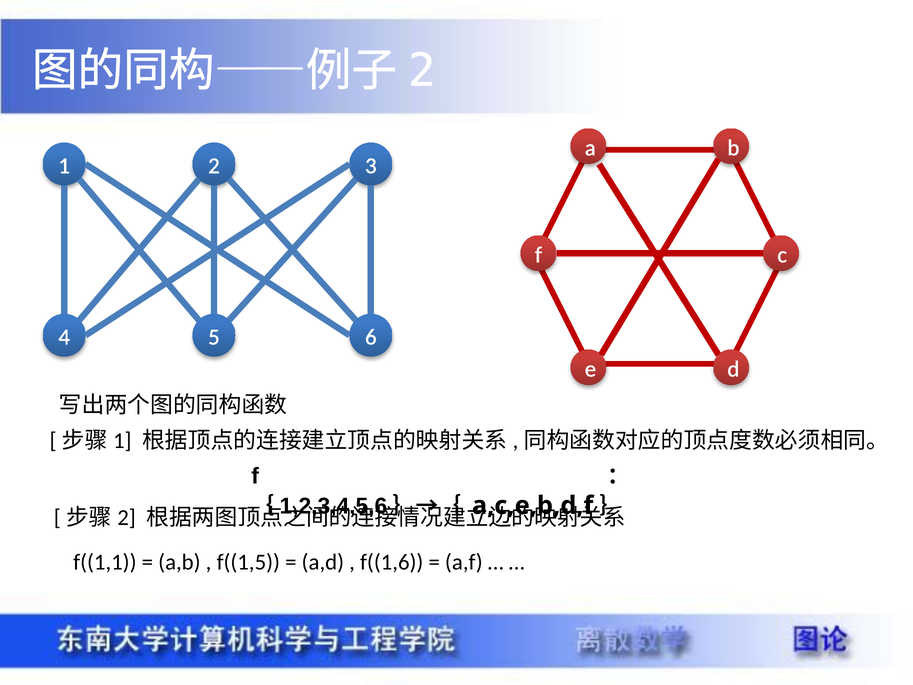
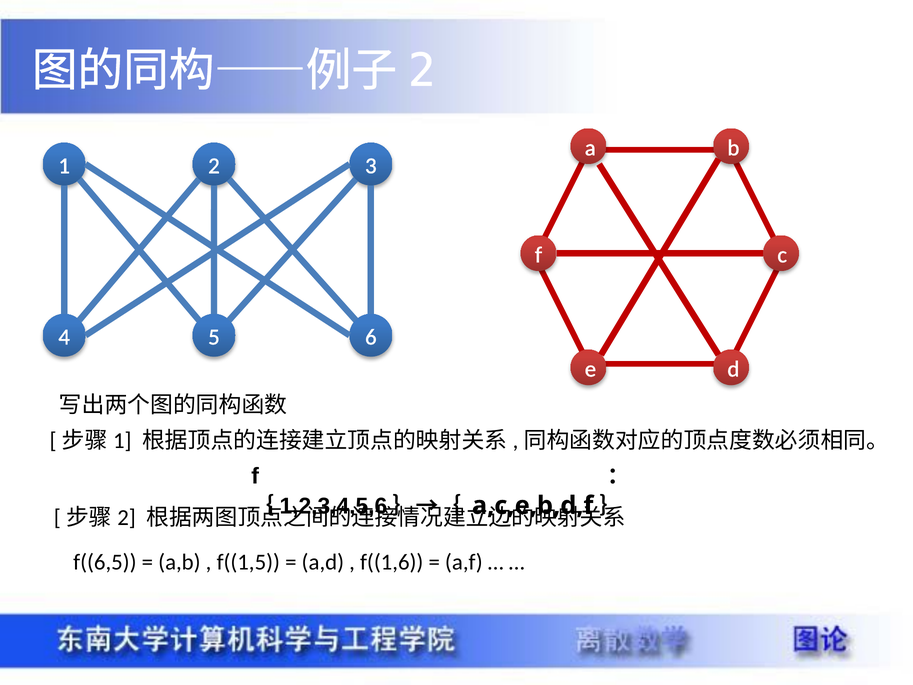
f((1,1: f((1,1 -> f((6,5
